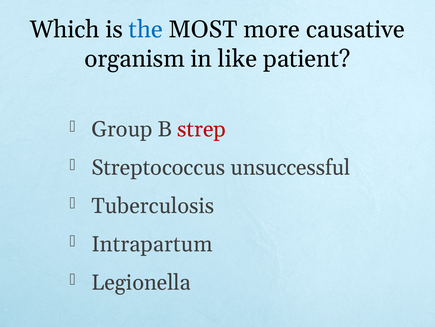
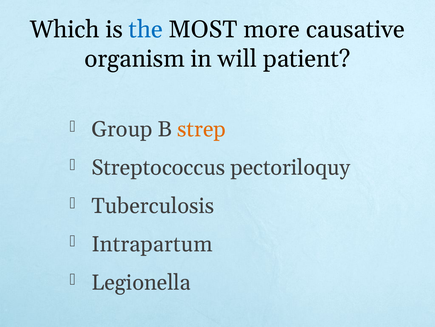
like: like -> will
strep colour: red -> orange
unsuccessful: unsuccessful -> pectoriloquy
